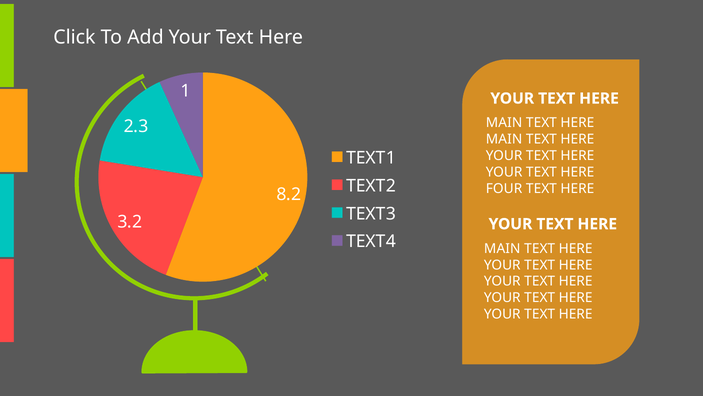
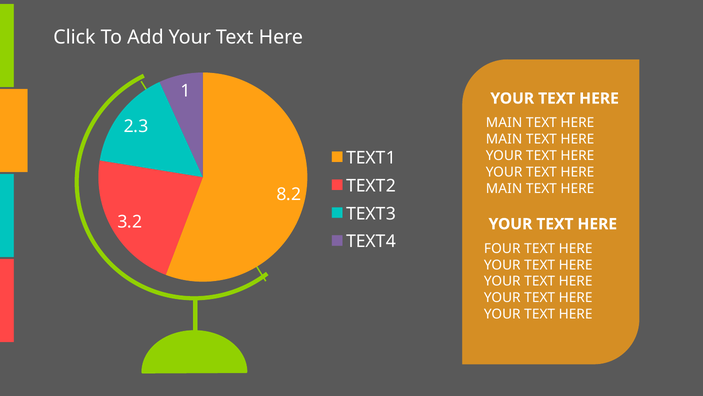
FOUR at (504, 188): FOUR -> MAIN
MAIN at (502, 248): MAIN -> FOUR
